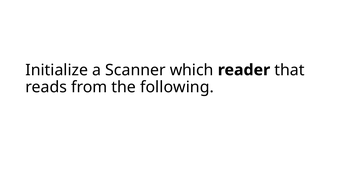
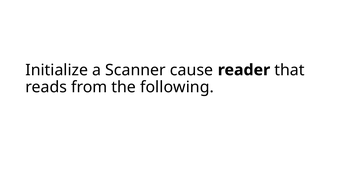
which: which -> cause
